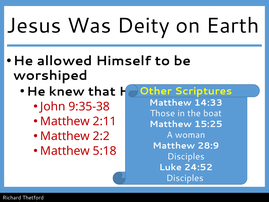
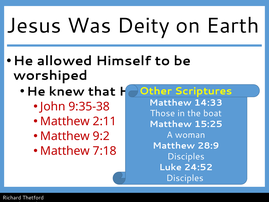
2:2: 2:2 -> 9:2
5:18: 5:18 -> 7:18
